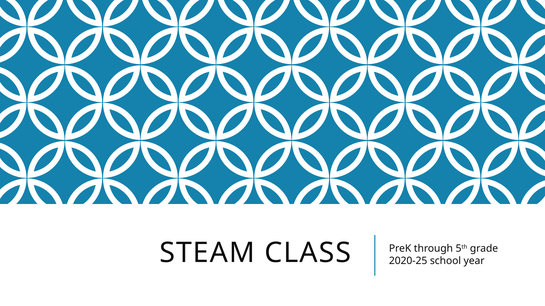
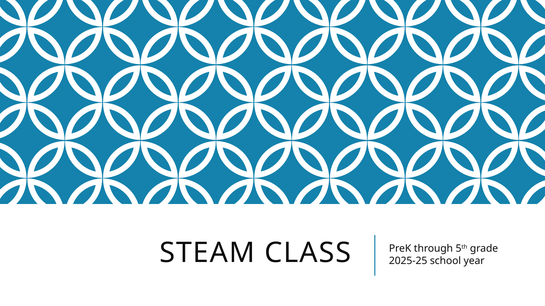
2020-25: 2020-25 -> 2025-25
